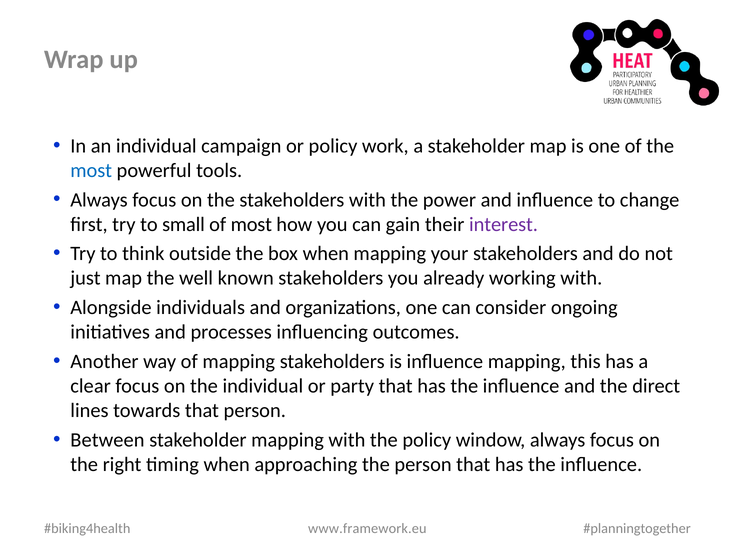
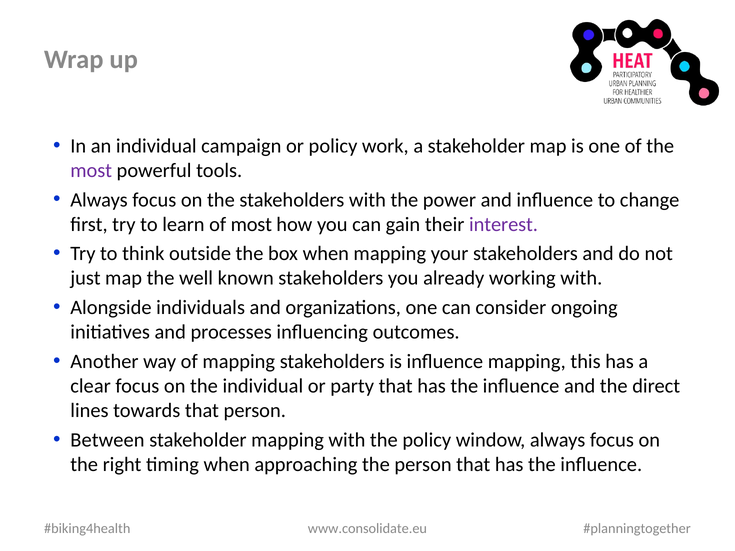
most at (91, 170) colour: blue -> purple
small: small -> learn
www.framework.eu: www.framework.eu -> www.consolidate.eu
